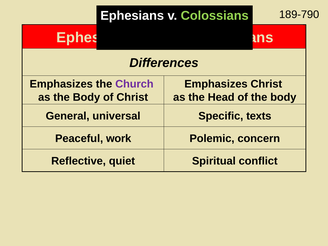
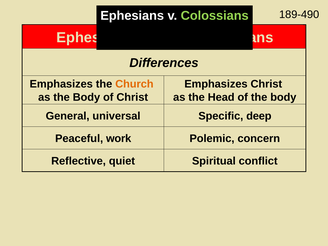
189-790: 189-790 -> 189-490
Church colour: purple -> orange
texts: texts -> deep
